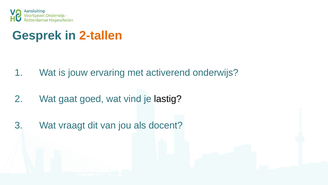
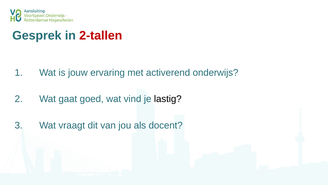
2-tallen colour: orange -> red
